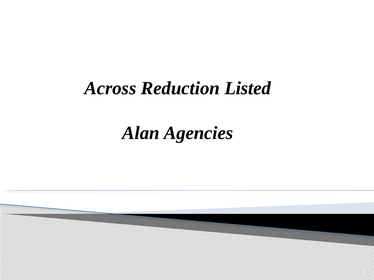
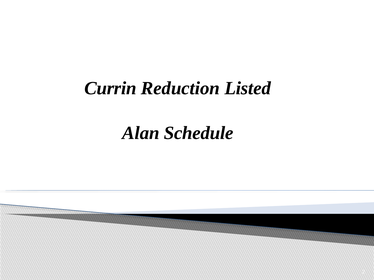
Across: Across -> Currin
Agencies: Agencies -> Schedule
